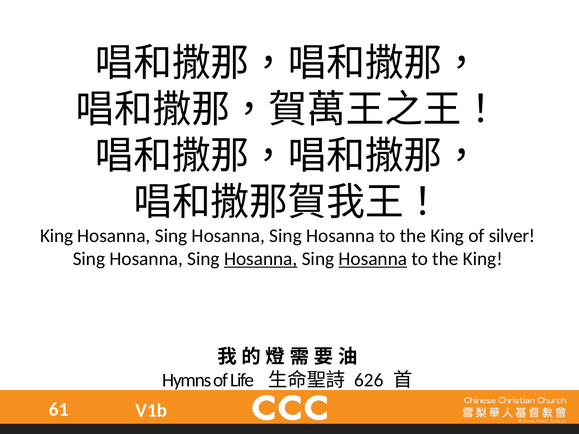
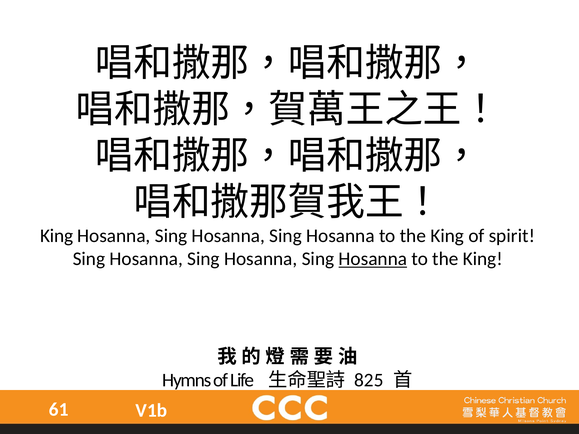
silver: silver -> spirit
Hosanna at (261, 259) underline: present -> none
626: 626 -> 825
